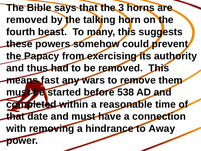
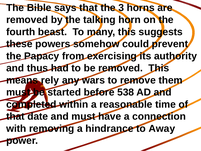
fast: fast -> rely
